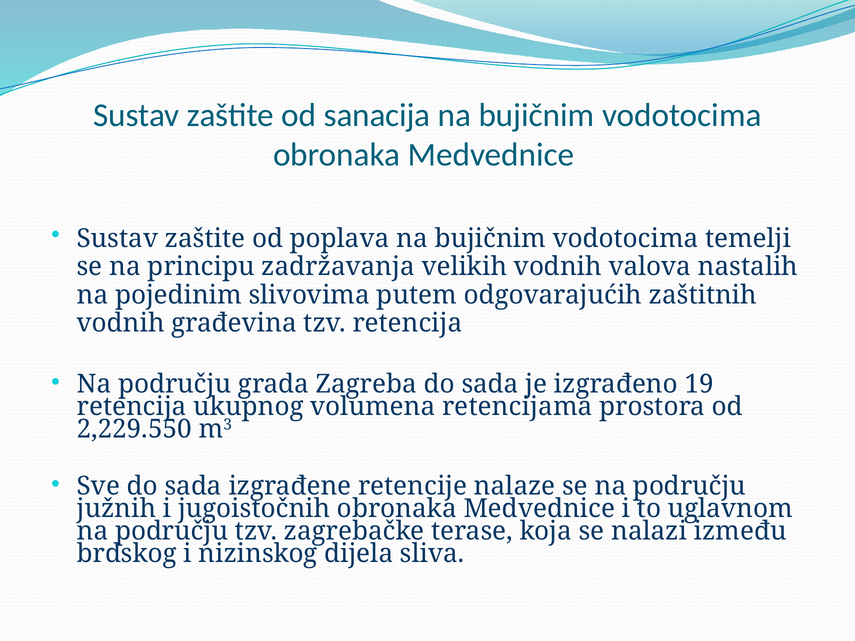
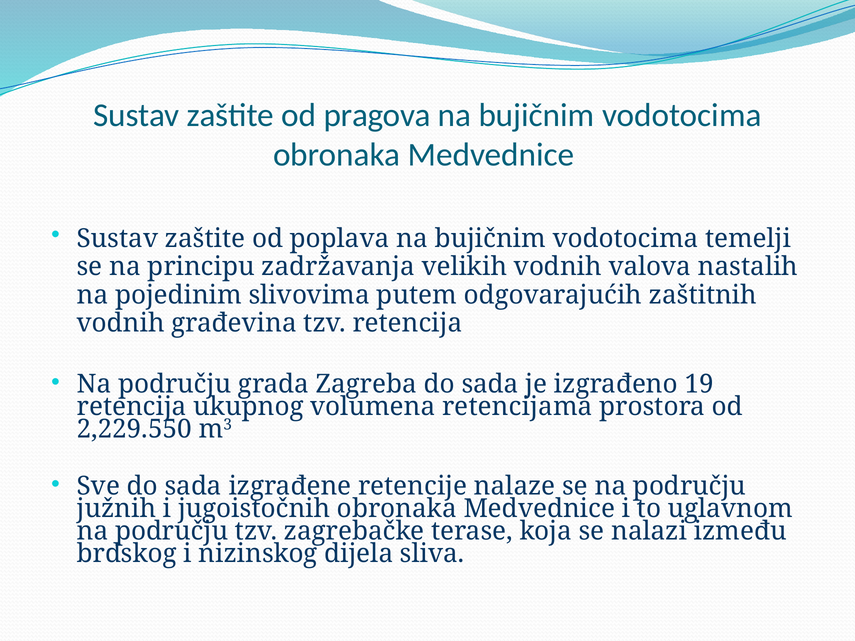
sanacija: sanacija -> pragova
